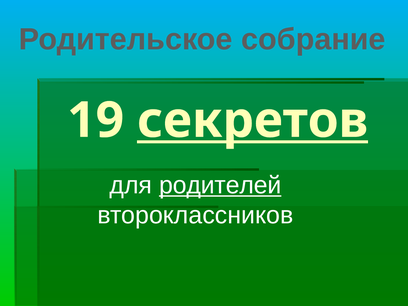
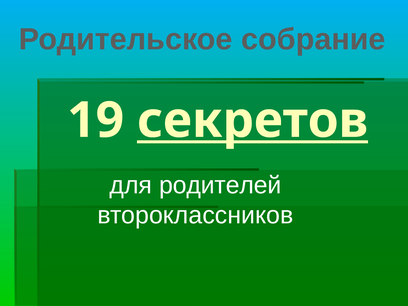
родителей underline: present -> none
